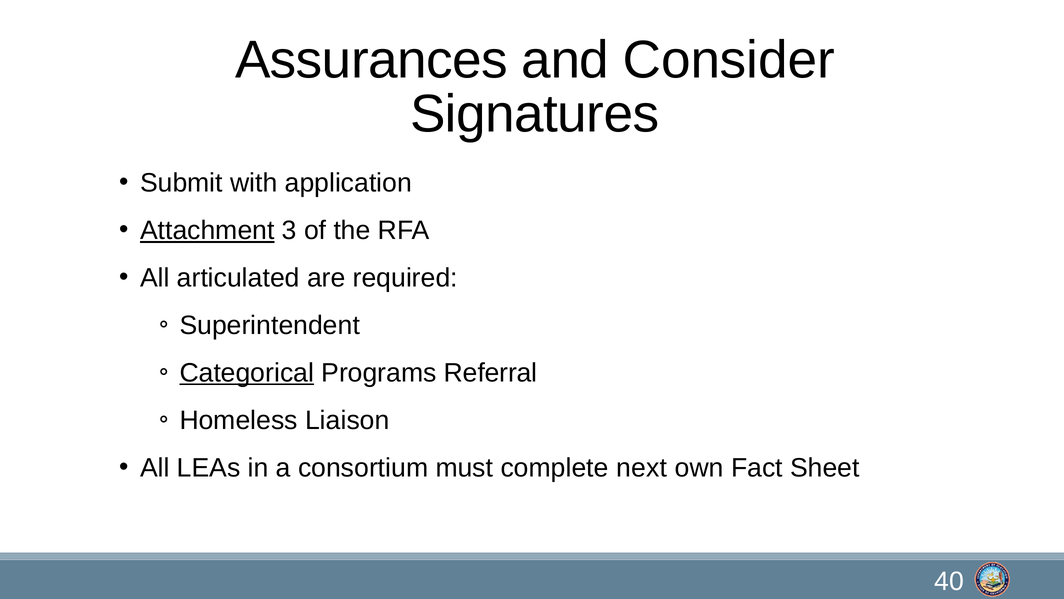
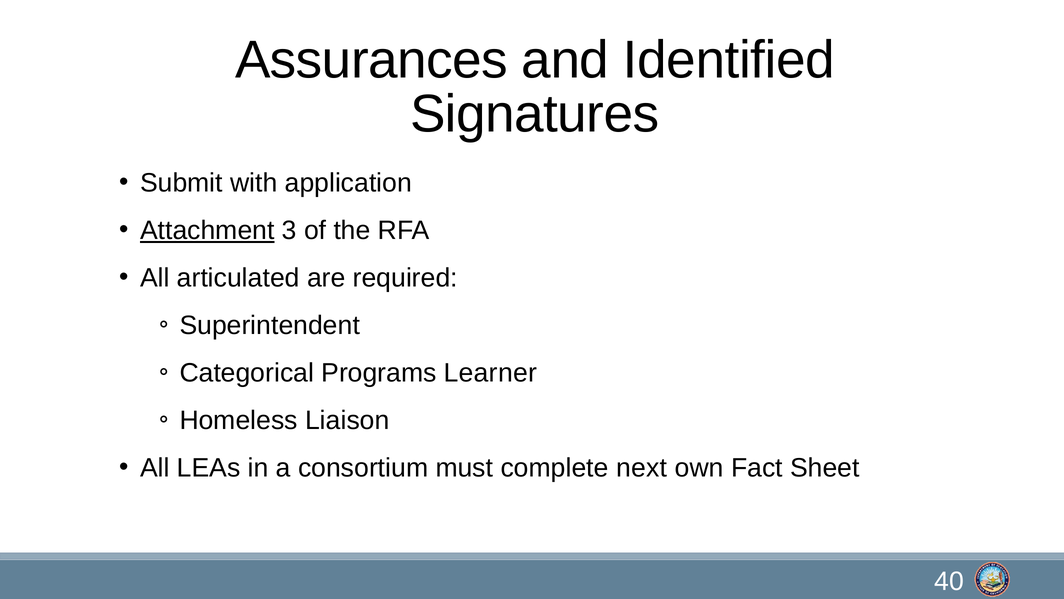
Consider: Consider -> Identified
Categorical underline: present -> none
Referral: Referral -> Learner
